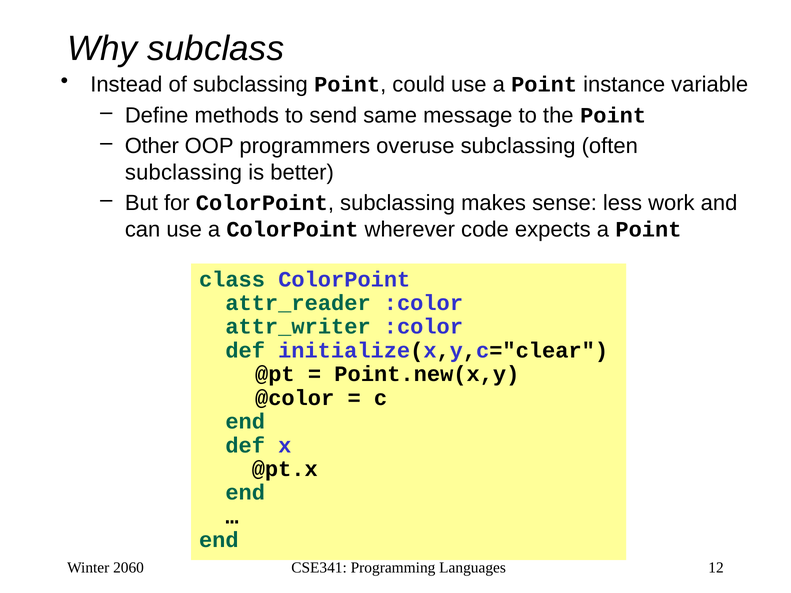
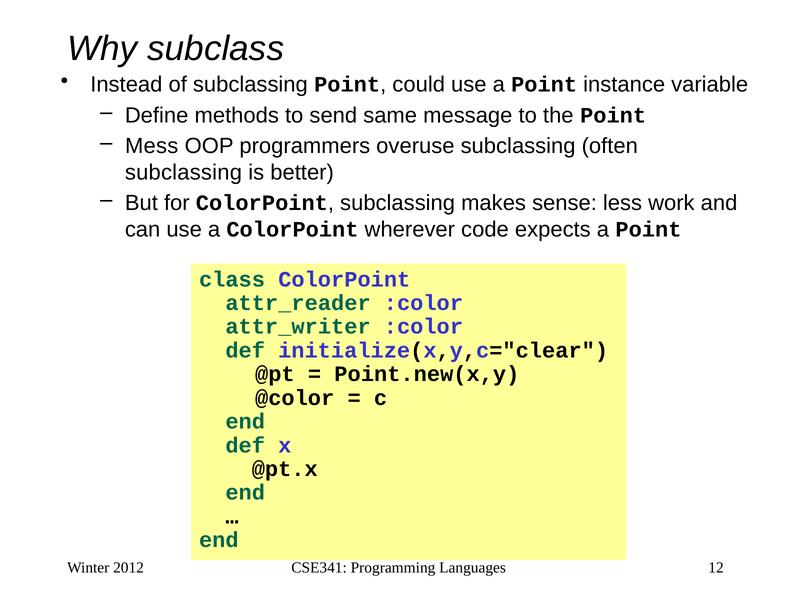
Other: Other -> Mess
2060: 2060 -> 2012
